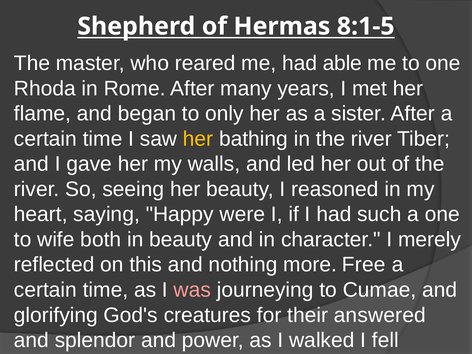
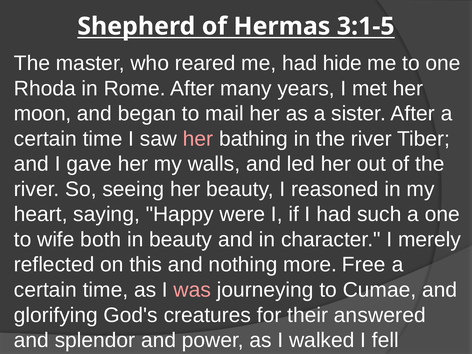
8:1-5: 8:1-5 -> 3:1-5
able: able -> hide
flame: flame -> moon
only: only -> mail
her at (198, 139) colour: yellow -> pink
